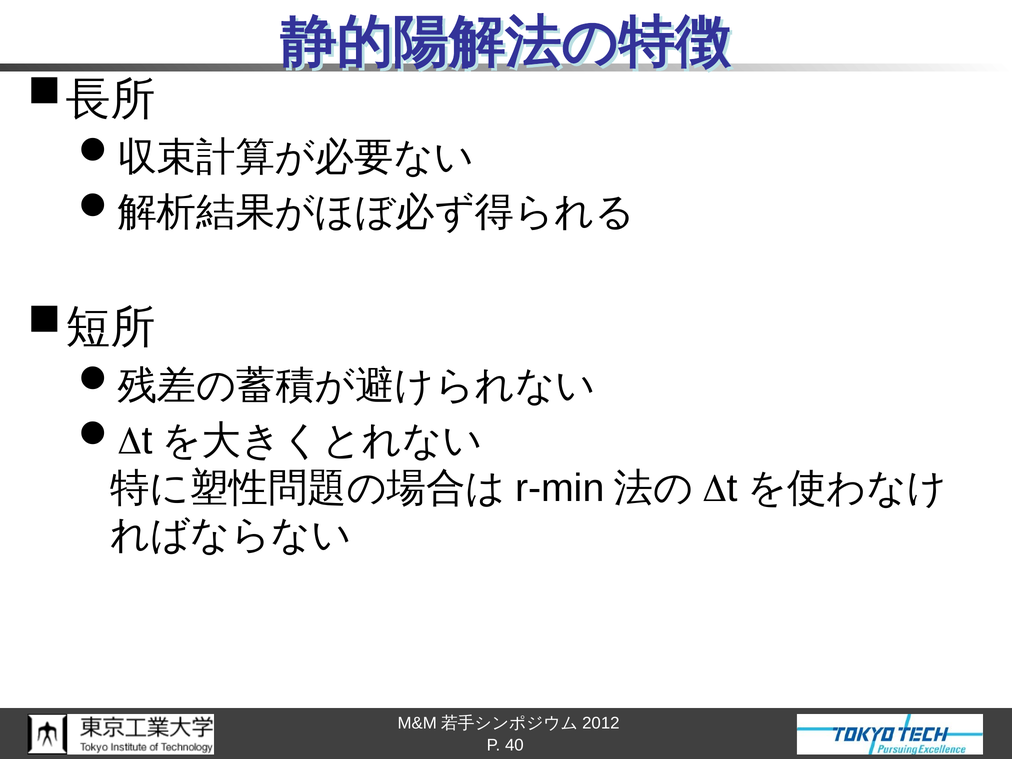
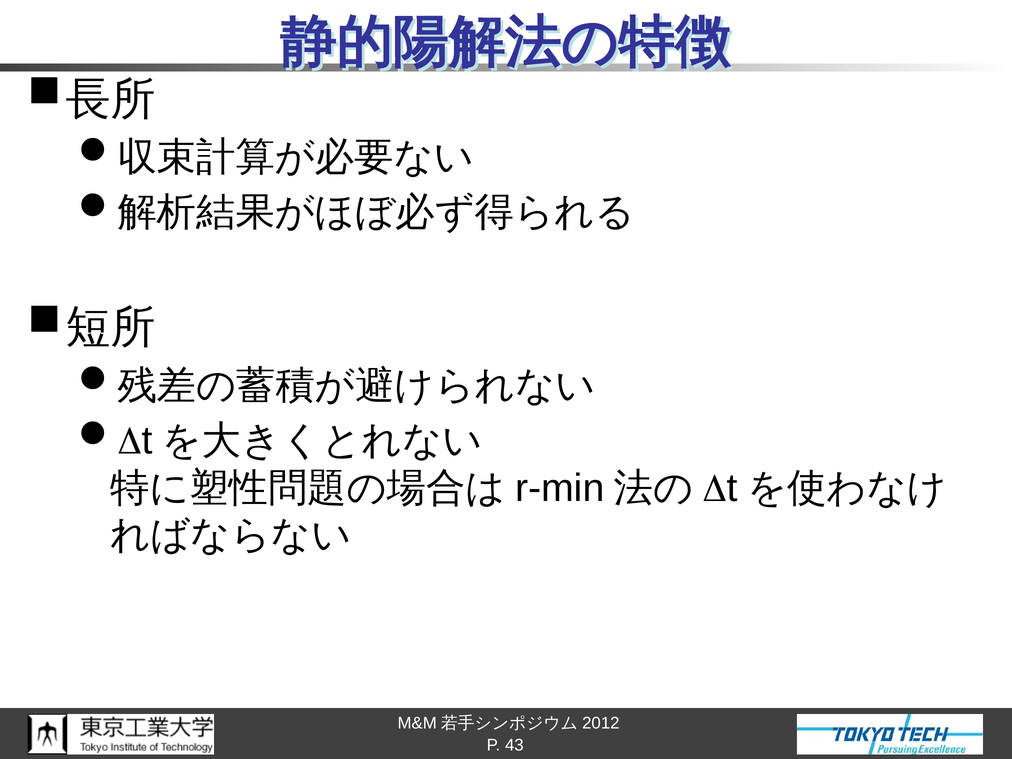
40: 40 -> 43
